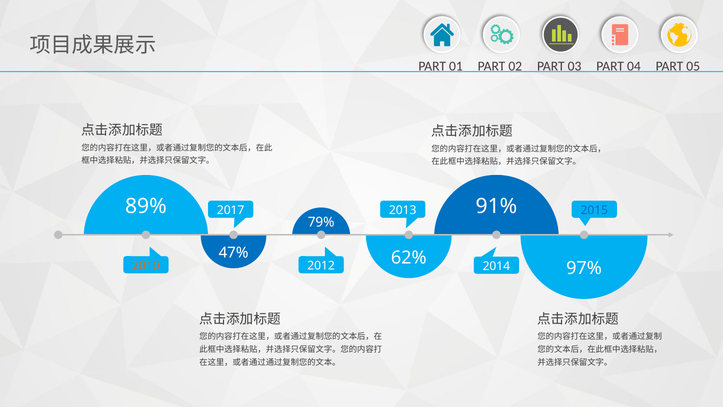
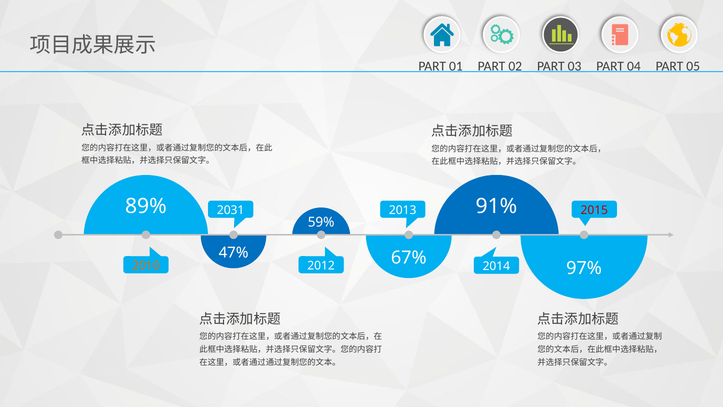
2015 colour: blue -> red
2017: 2017 -> 2031
79%: 79% -> 59%
62%: 62% -> 67%
